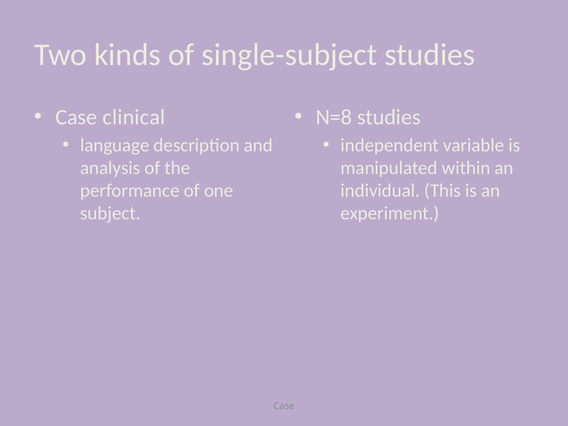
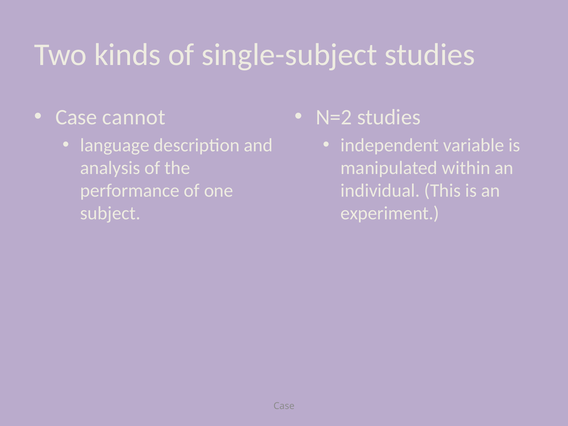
clinical: clinical -> cannot
N=8: N=8 -> N=2
